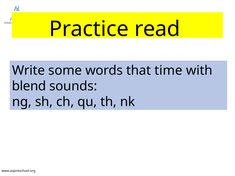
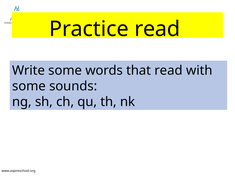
that time: time -> read
blend at (29, 86): blend -> some
